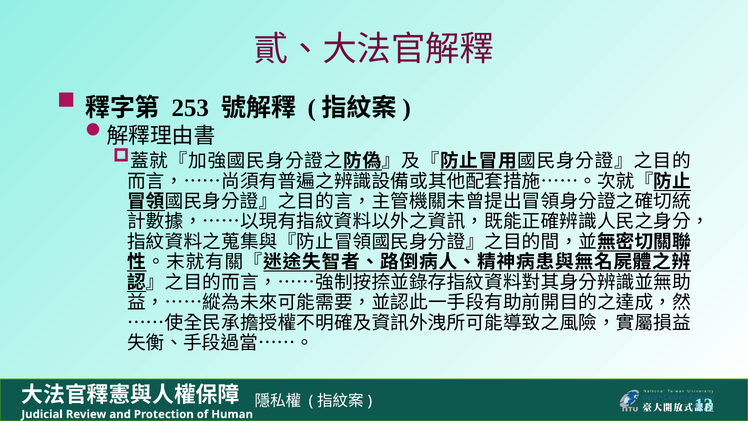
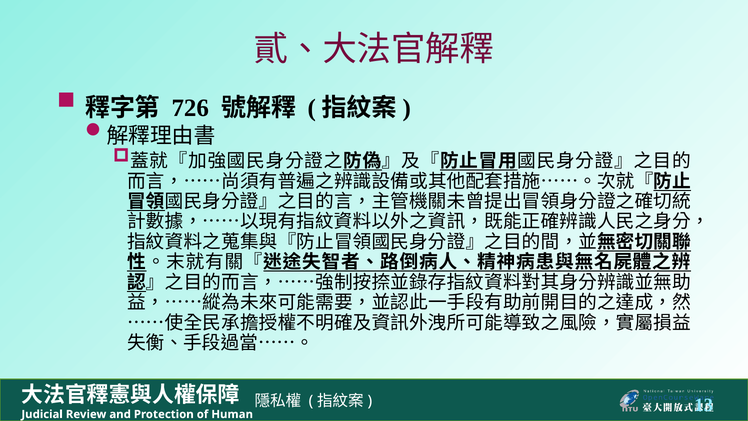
253: 253 -> 726
